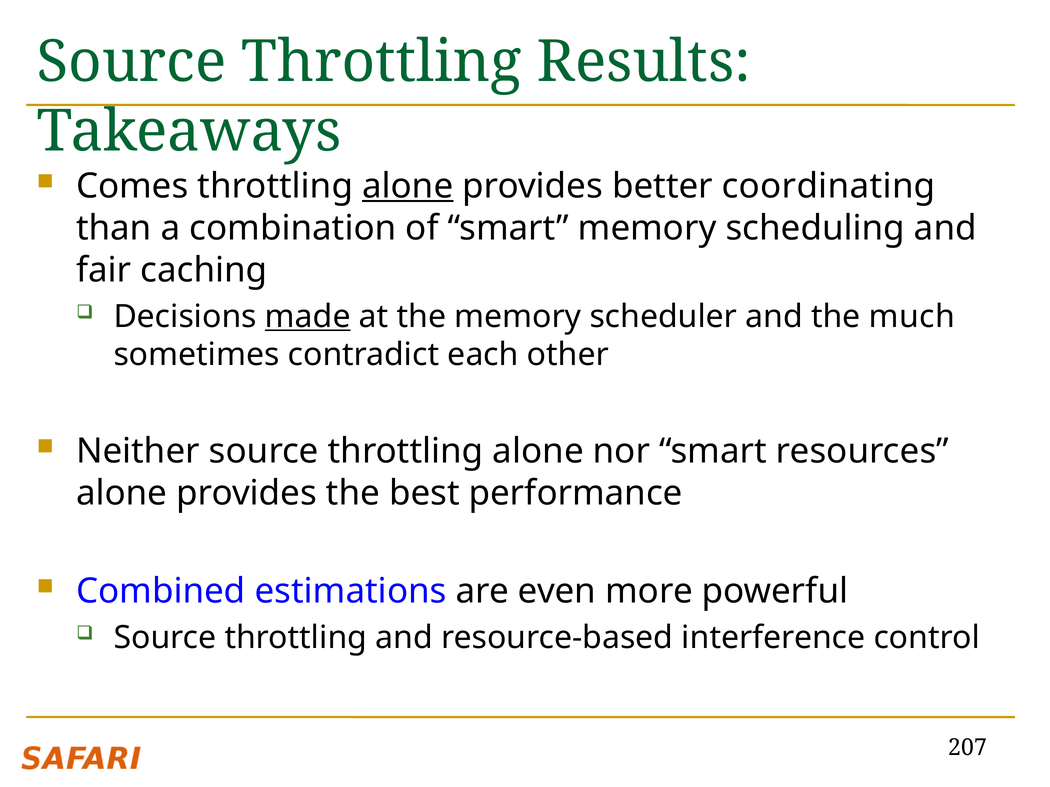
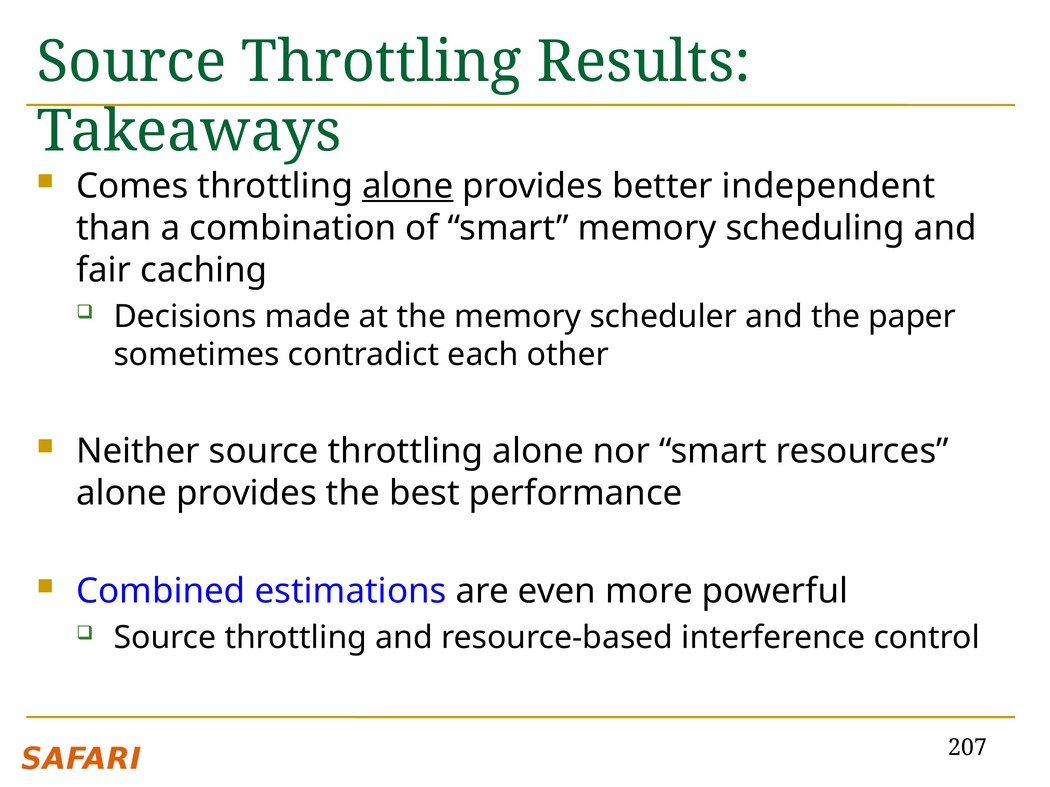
coordinating: coordinating -> independent
made underline: present -> none
much: much -> paper
